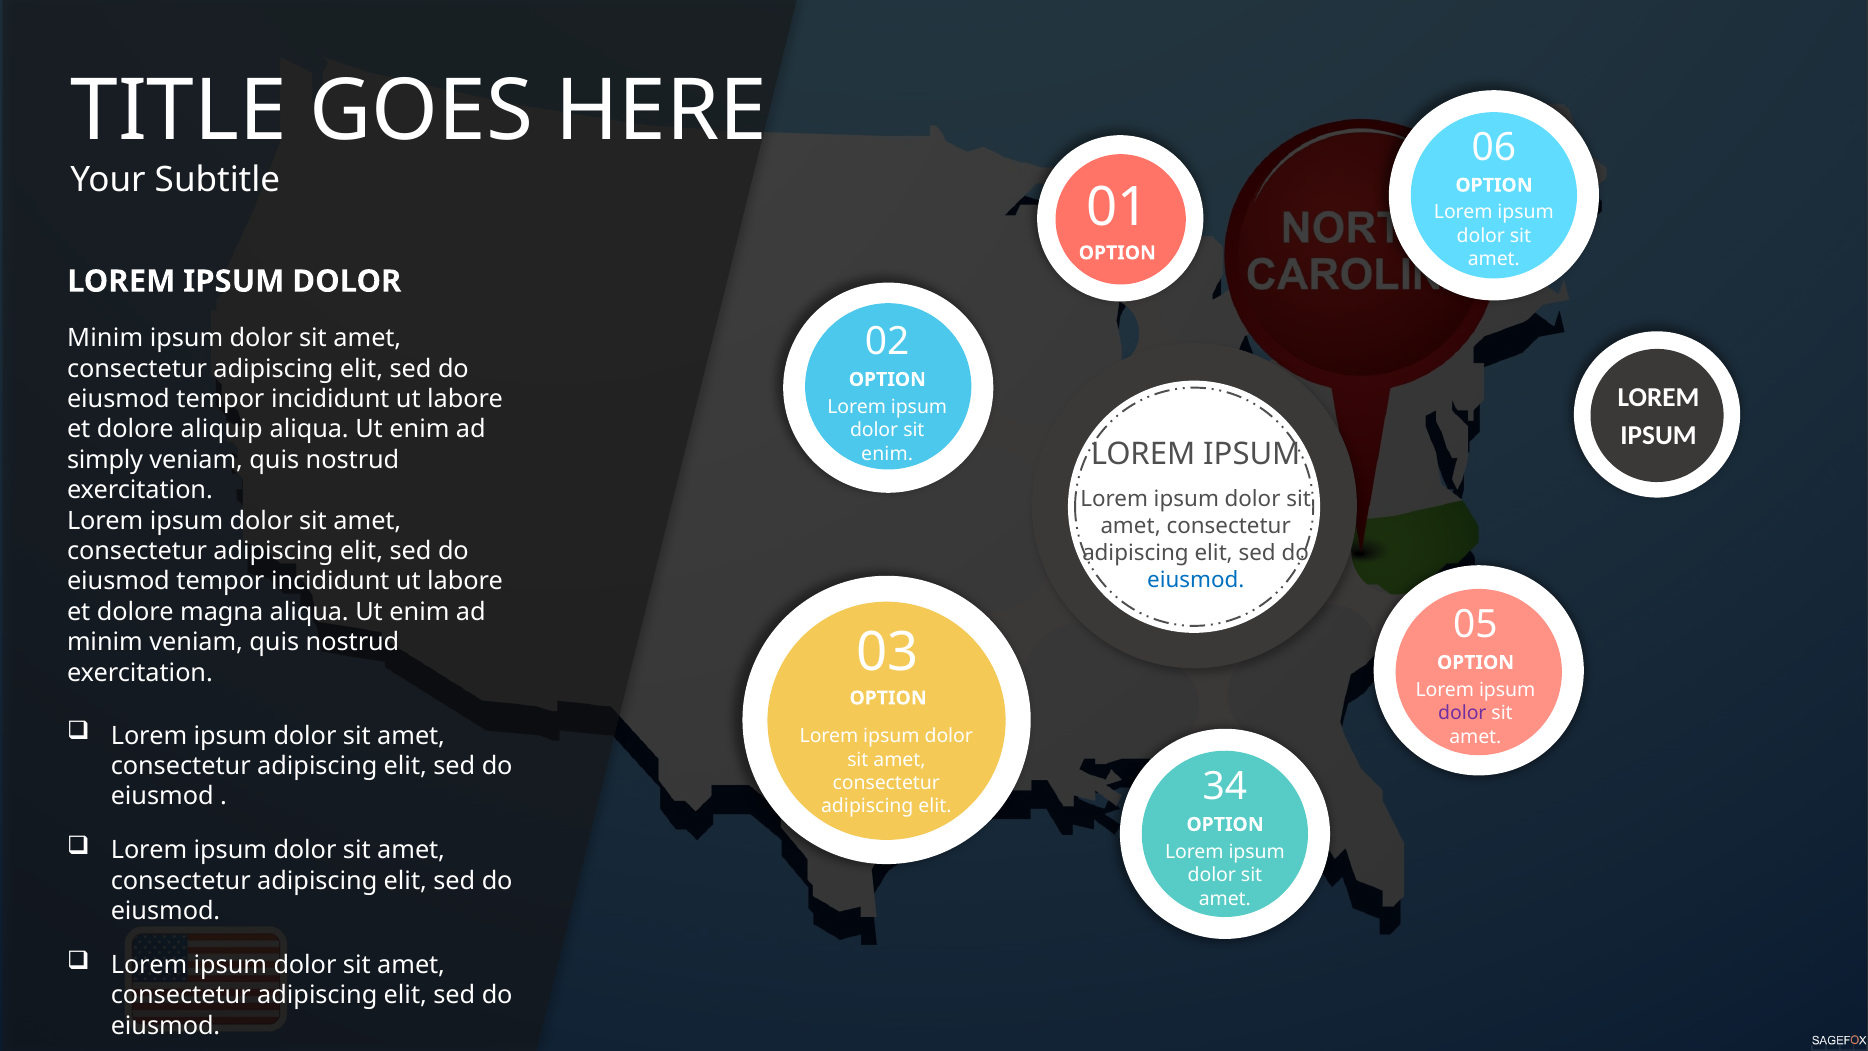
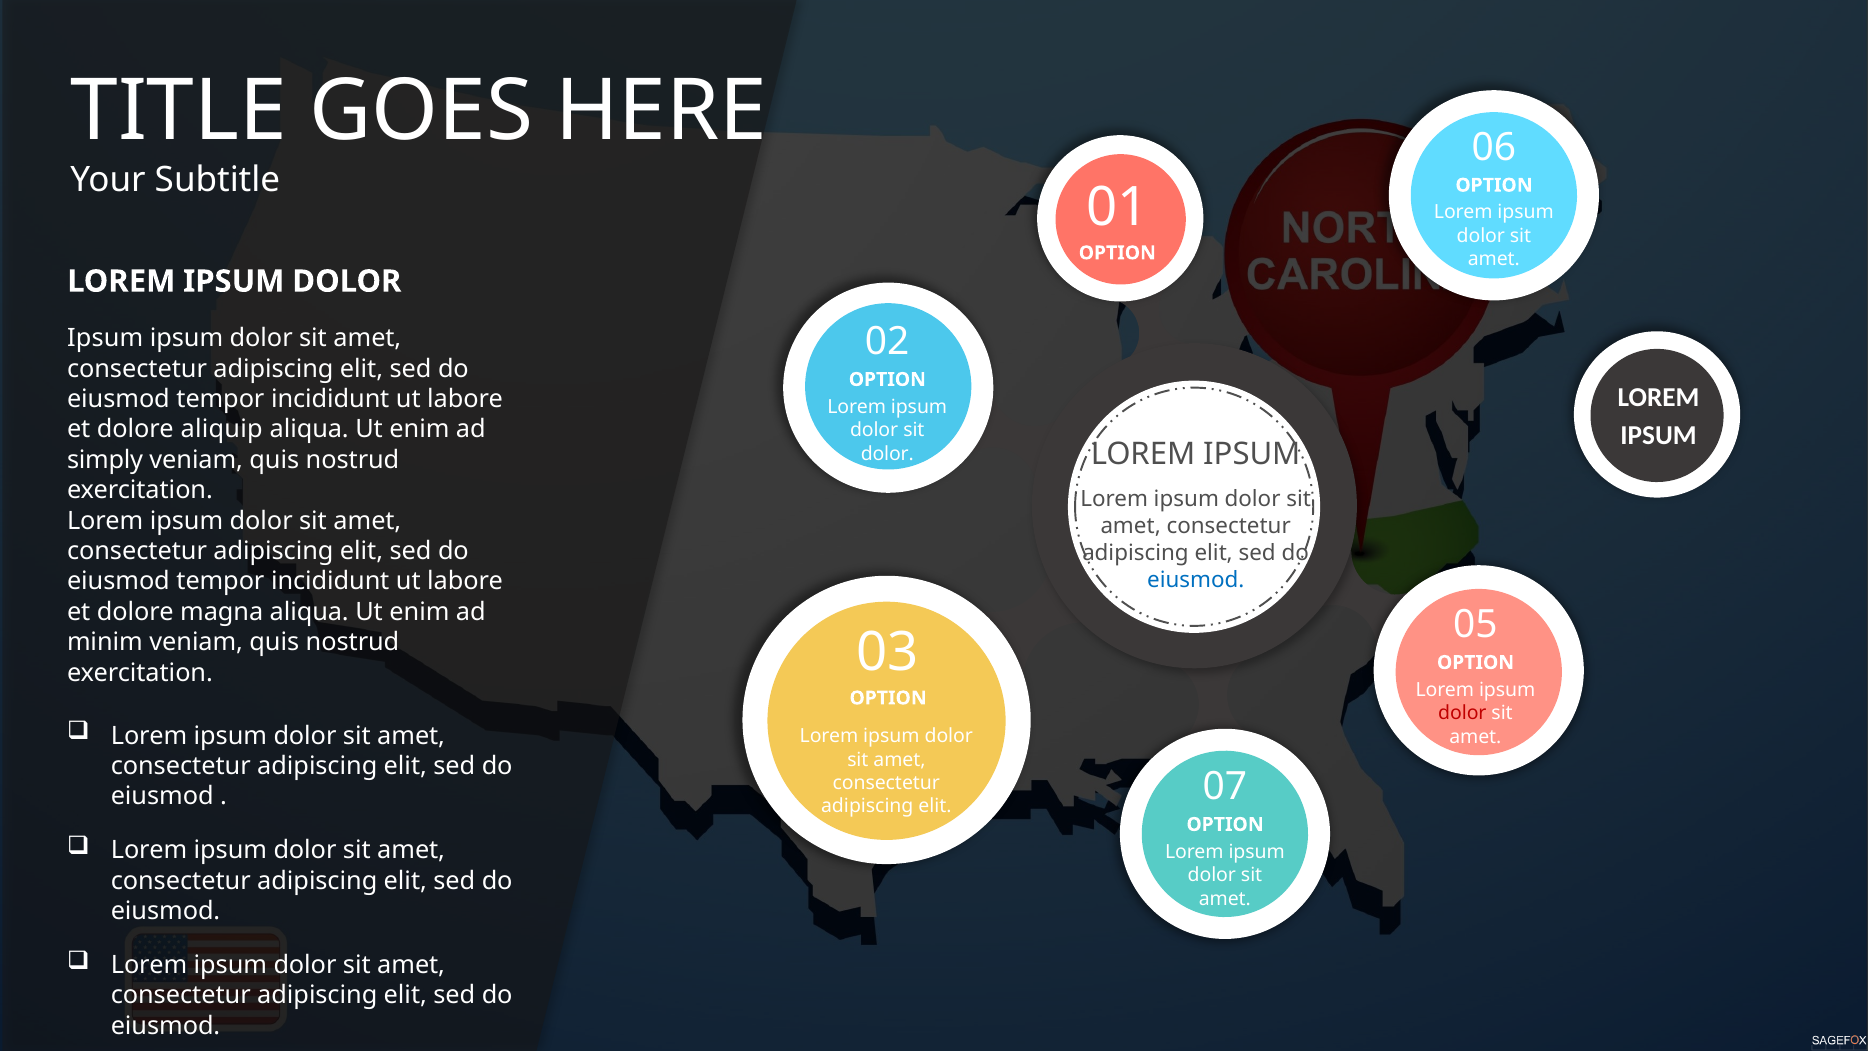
Minim at (105, 338): Minim -> Ipsum
enim at (887, 453): enim -> dolor
dolor at (1462, 713) colour: purple -> red
34: 34 -> 07
